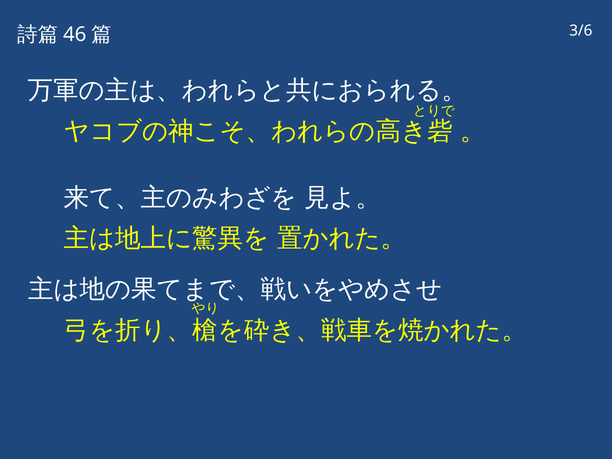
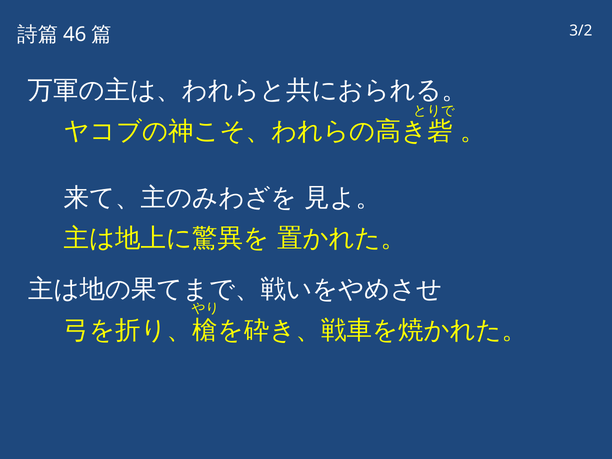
3/6: 3/6 -> 3/2
